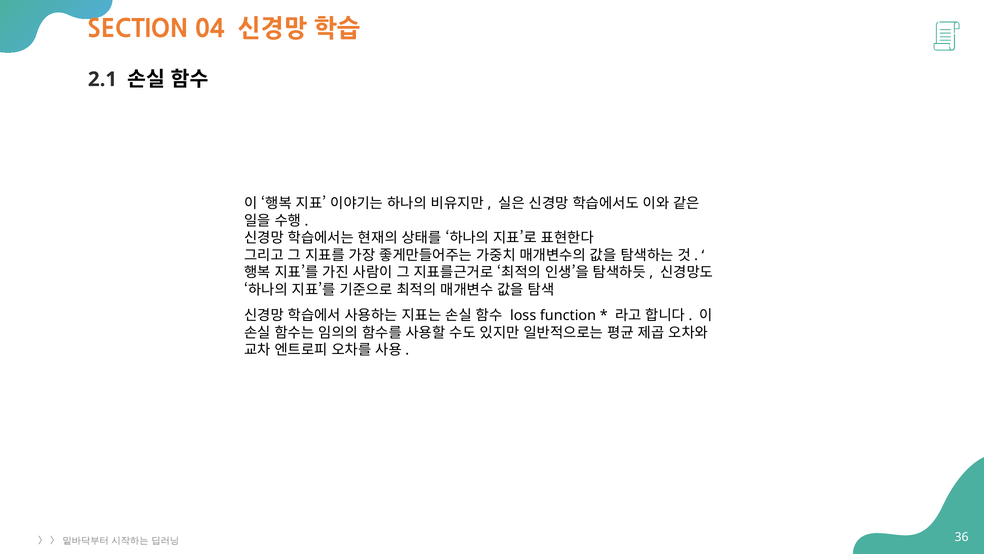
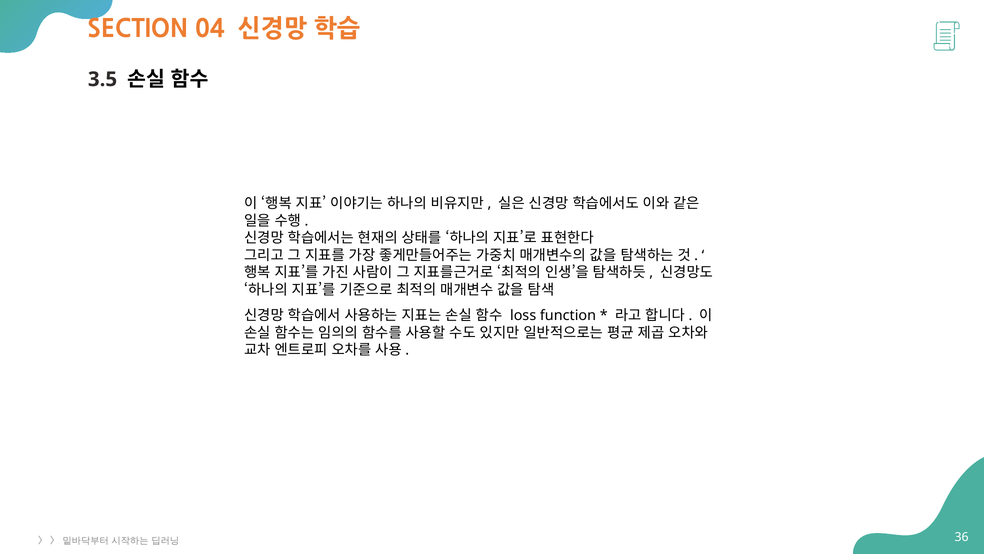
2.1: 2.1 -> 3.5
